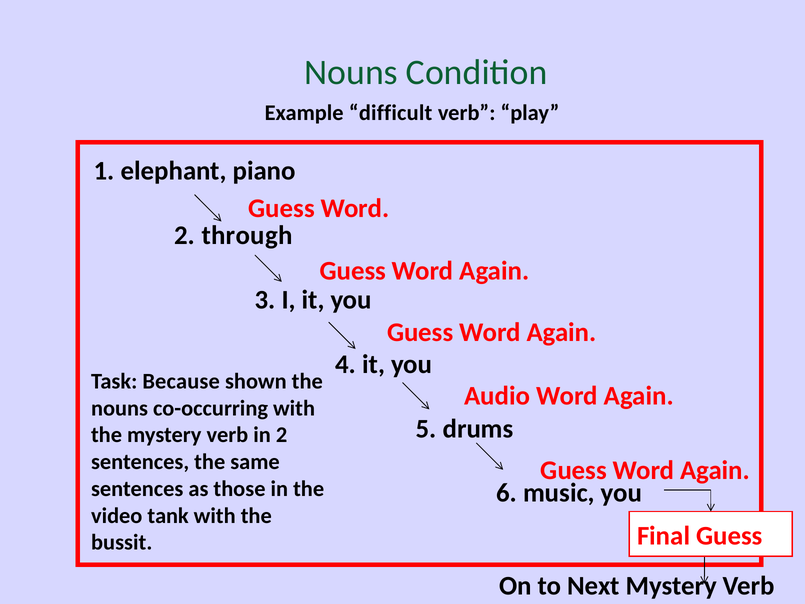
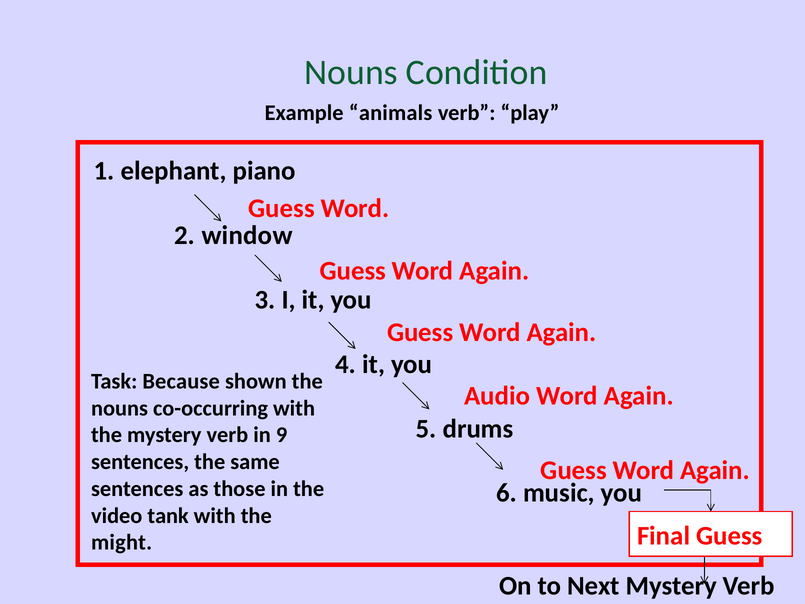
difficult: difficult -> animals
through: through -> window
in 2: 2 -> 9
bussit: bussit -> might
